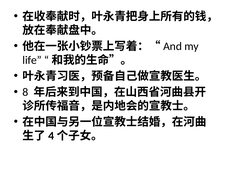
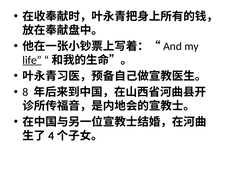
life underline: none -> present
